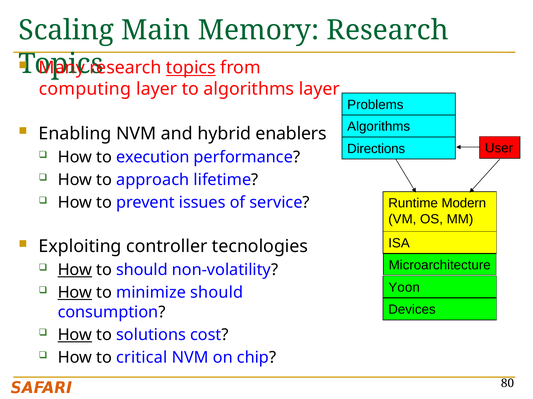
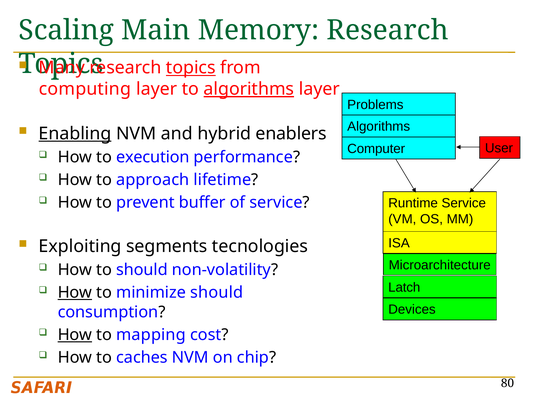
algorithms at (249, 89) underline: none -> present
Enabling underline: none -> present
Directions: Directions -> Computer
issues: issues -> buffer
Runtime Modern: Modern -> Service
controller: controller -> segments
How at (75, 270) underline: present -> none
Yoon: Yoon -> Latch
solutions: solutions -> mapping
critical: critical -> caches
